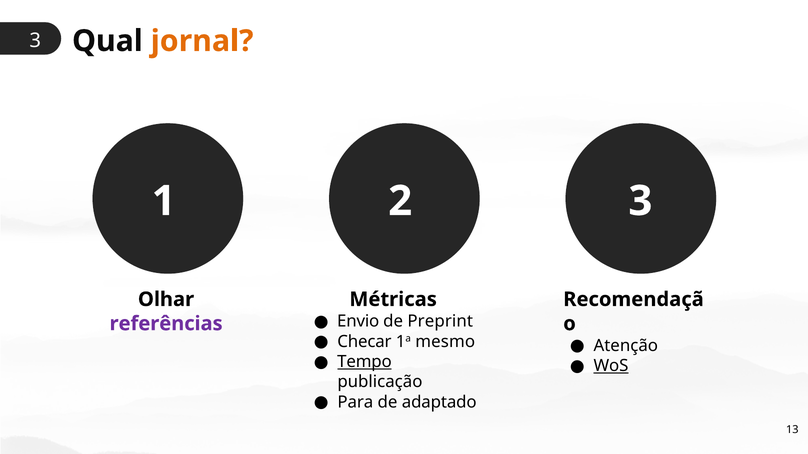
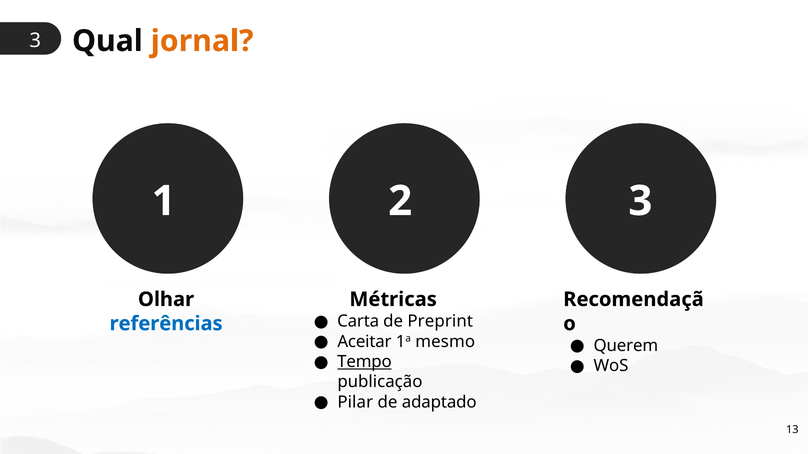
Envio: Envio -> Carta
referências colour: purple -> blue
Checar: Checar -> Aceitar
Atenção: Atenção -> Querem
WoS underline: present -> none
Para: Para -> Pilar
